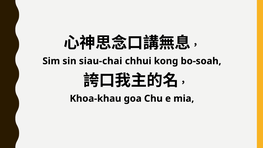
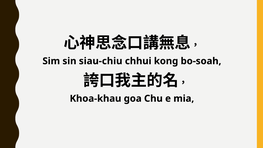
siau-chai: siau-chai -> siau-chiu
